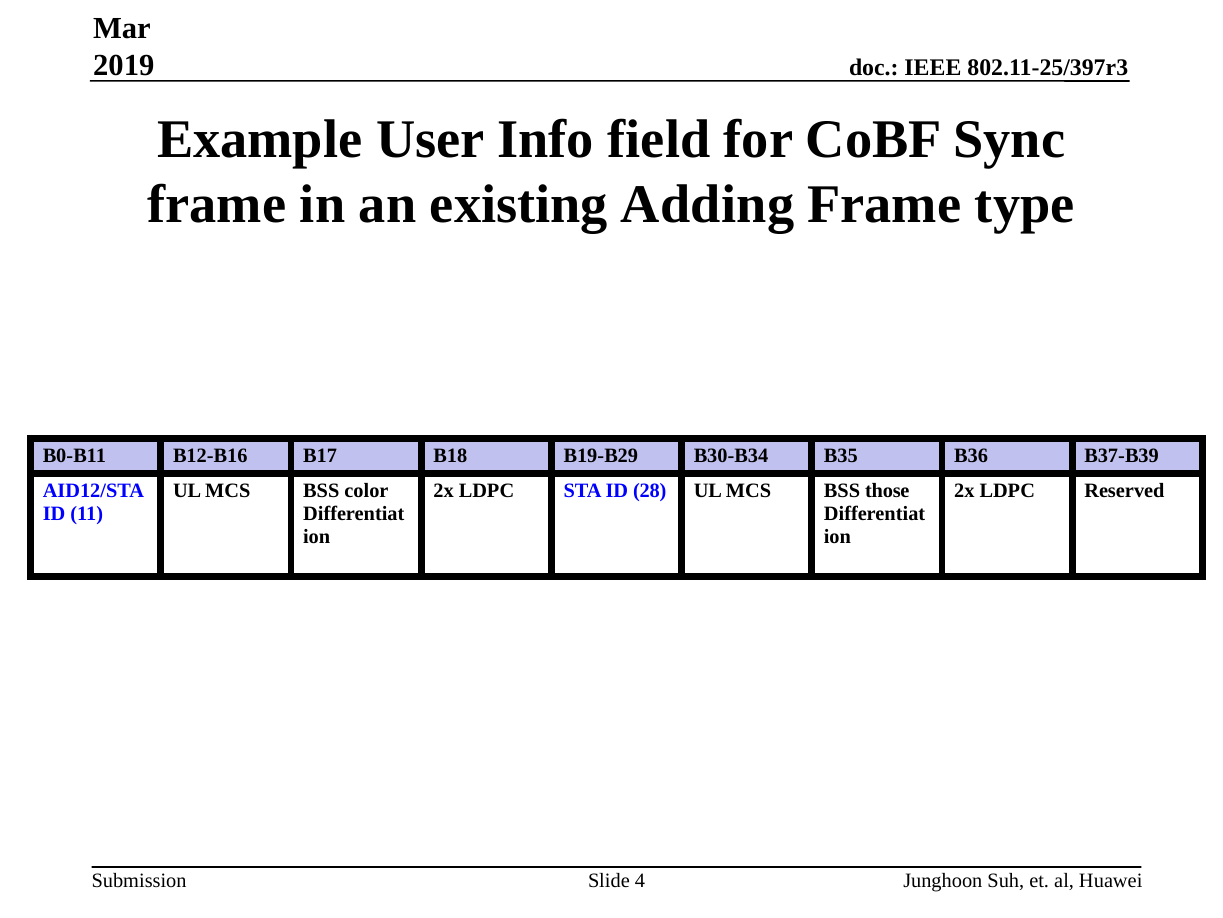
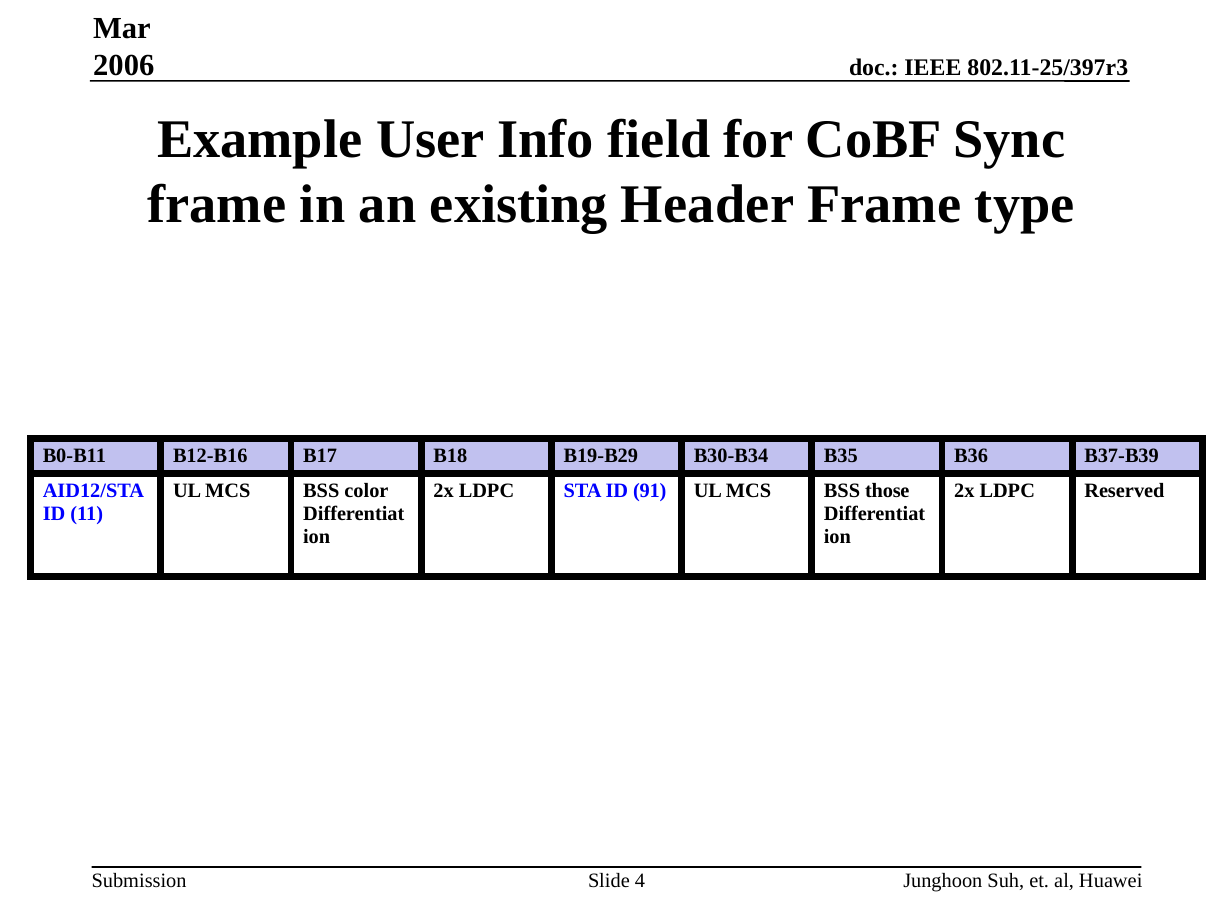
2019: 2019 -> 2006
Adding: Adding -> Header
28: 28 -> 91
